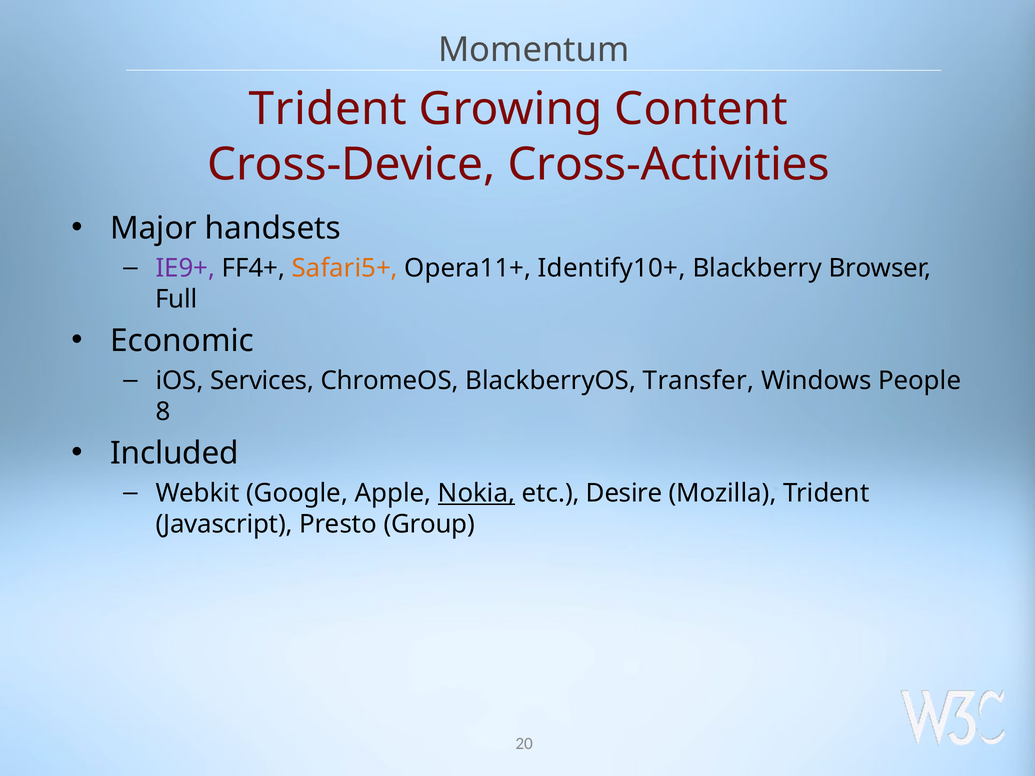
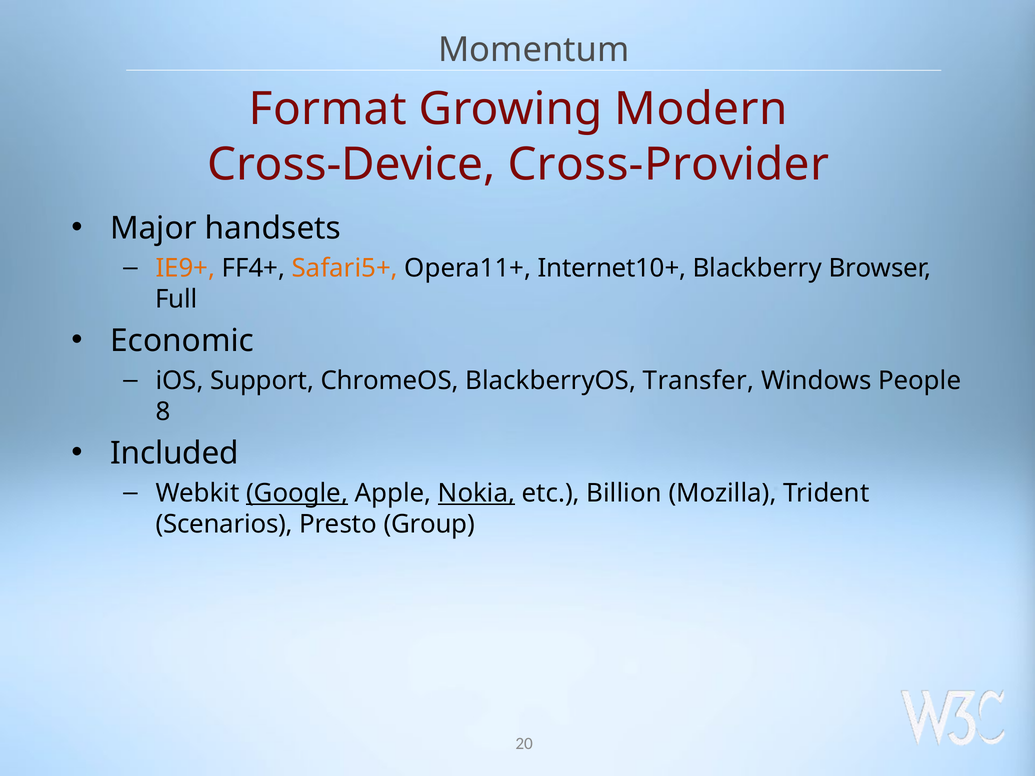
Trident at (328, 109): Trident -> Format
Content: Content -> Modern
Cross-Activities: Cross-Activities -> Cross-Provider
IE9+ colour: purple -> orange
Identify10+: Identify10+ -> Internet10+
Services: Services -> Support
Google underline: none -> present
Desire: Desire -> Billion
Javascript: Javascript -> Scenarios
